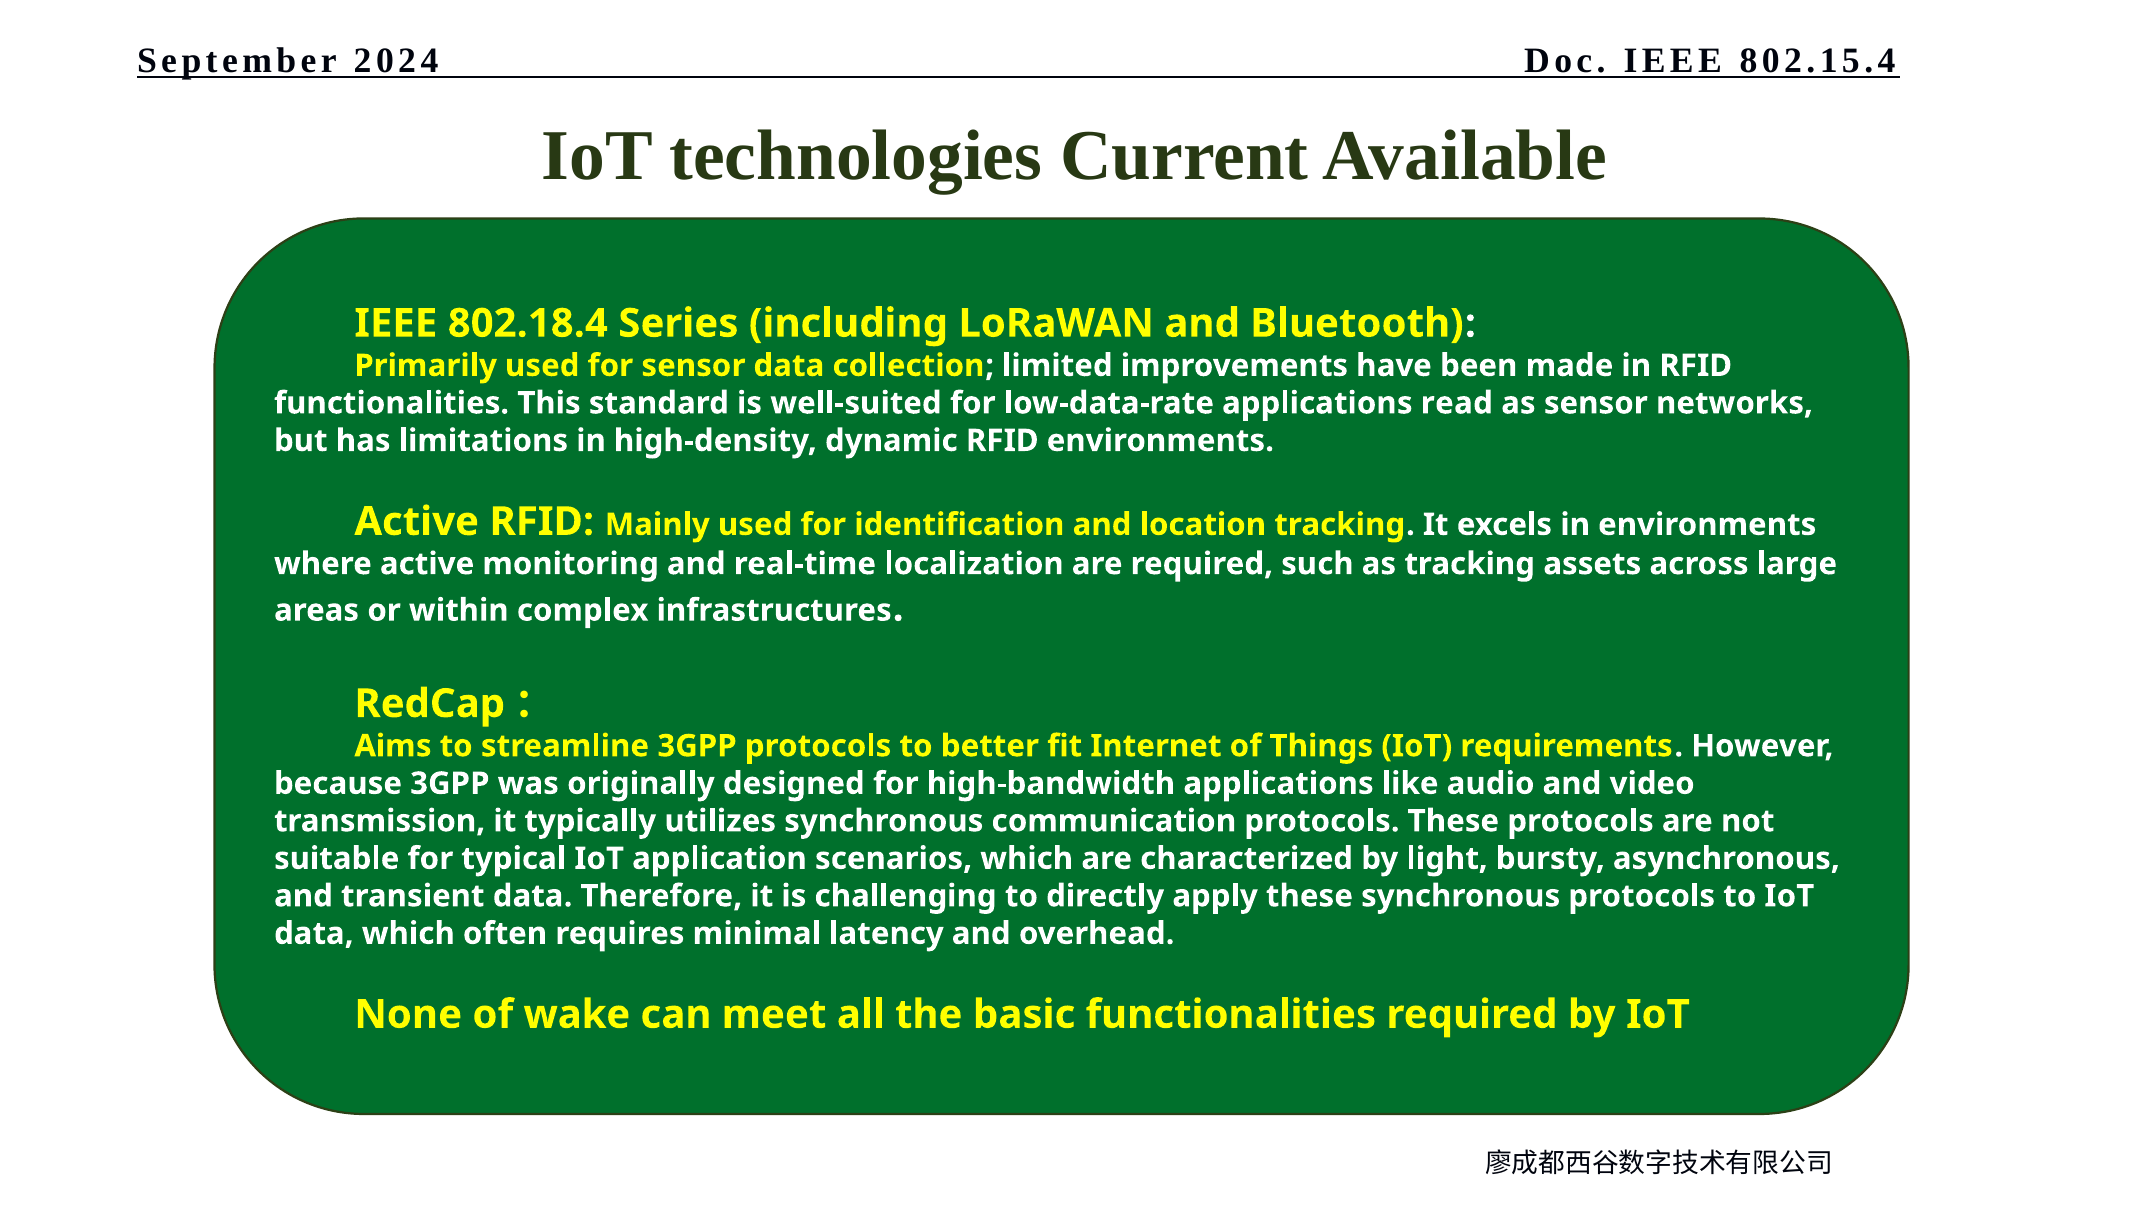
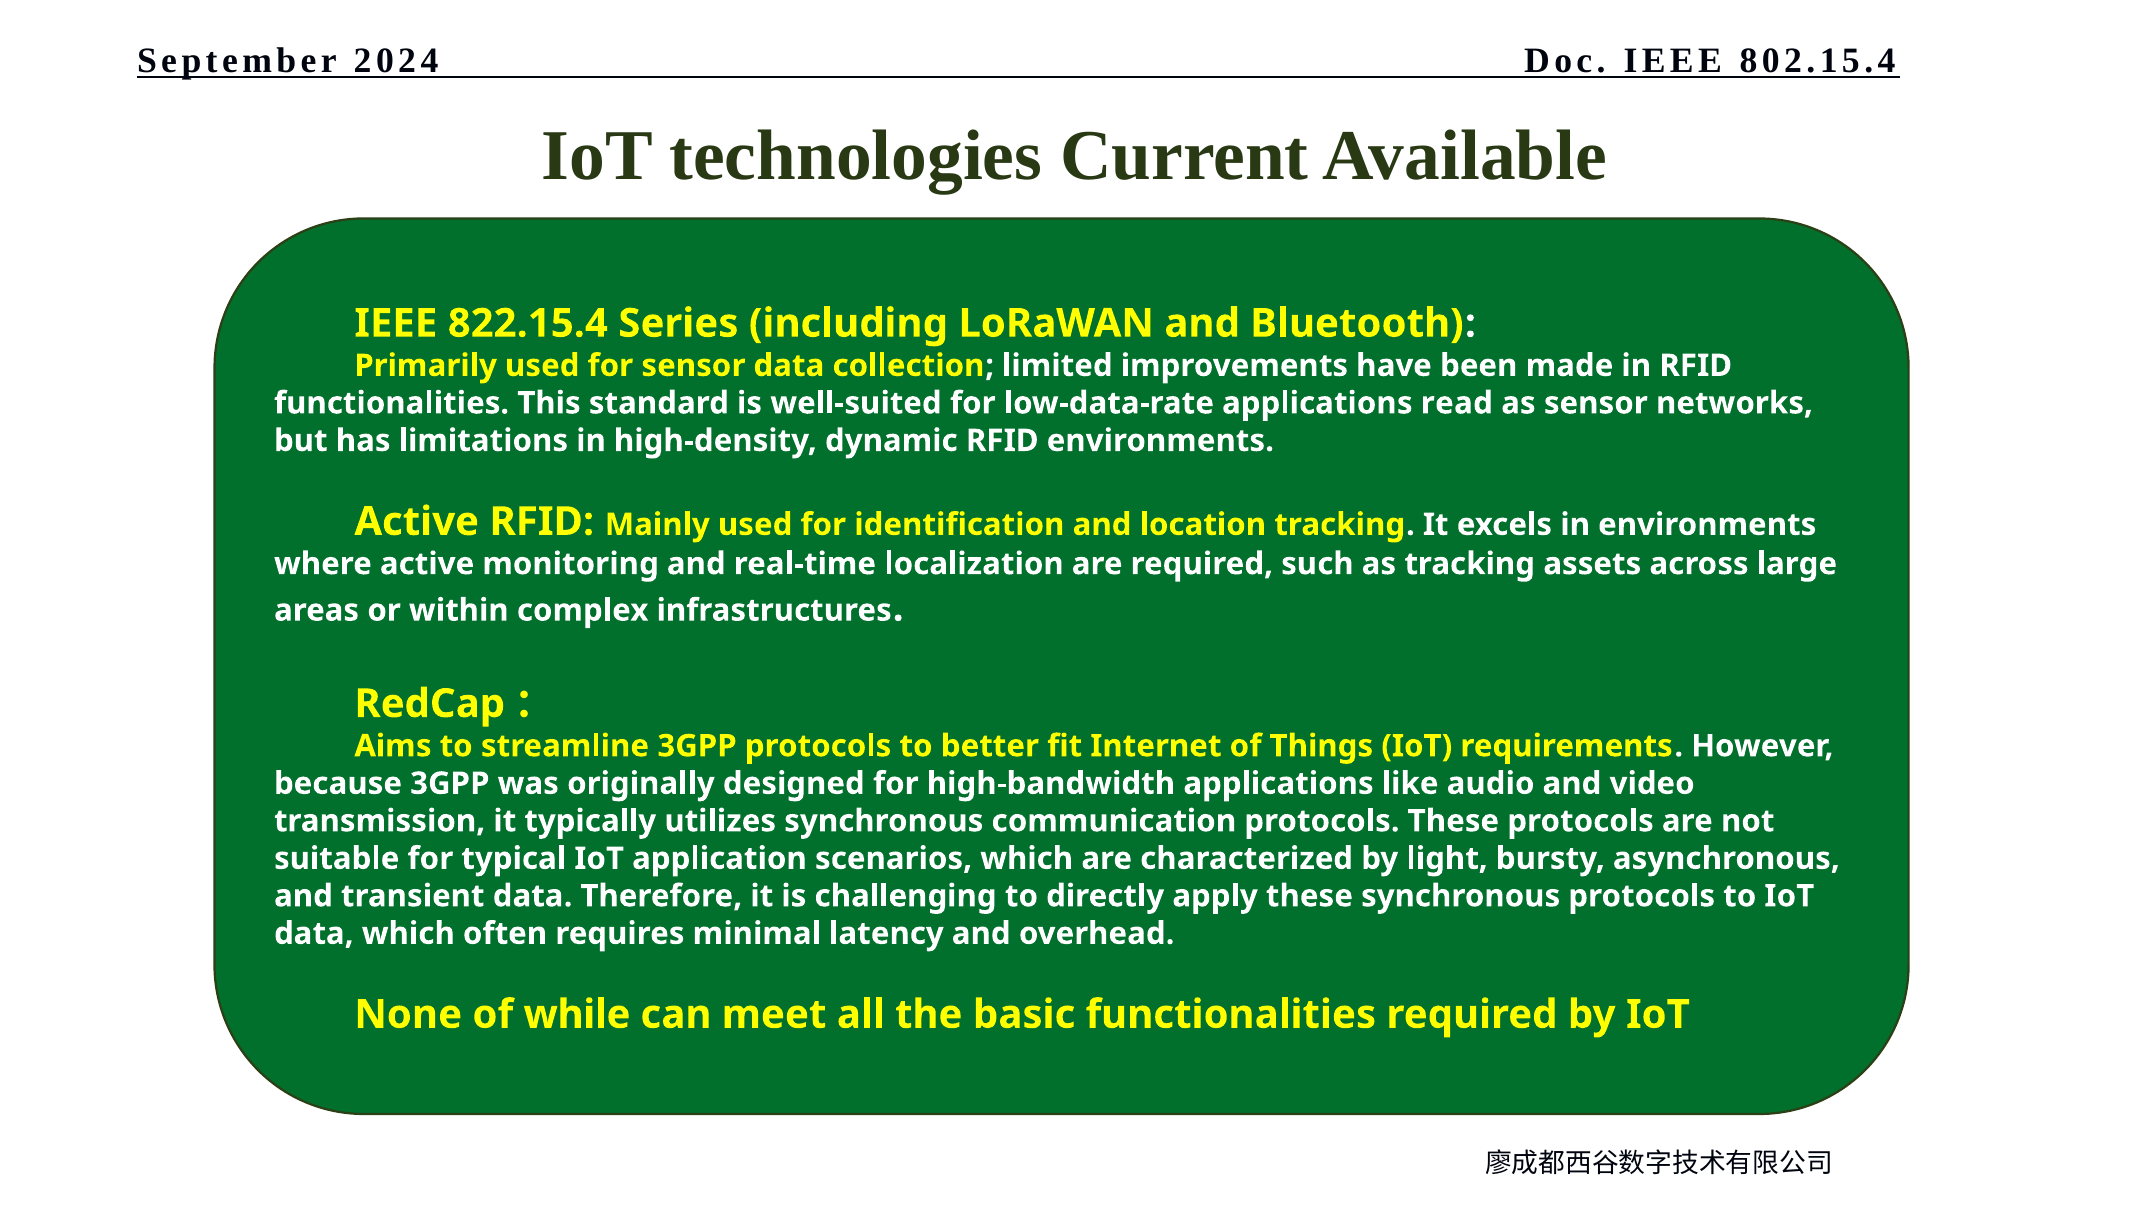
802.18.4: 802.18.4 -> 822.15.4
wake: wake -> while
